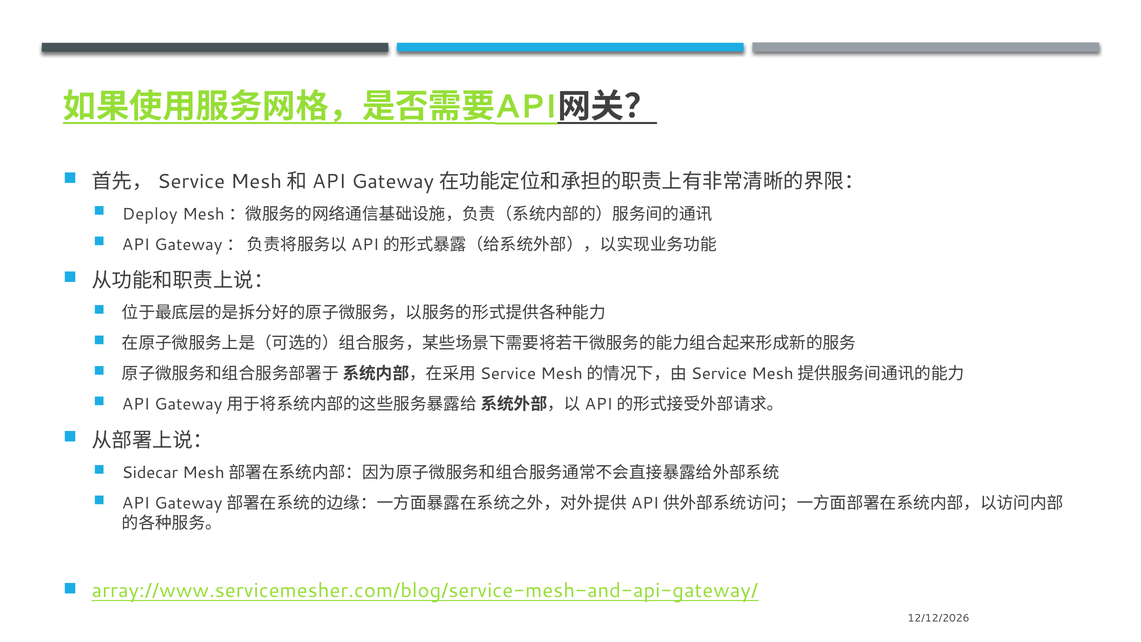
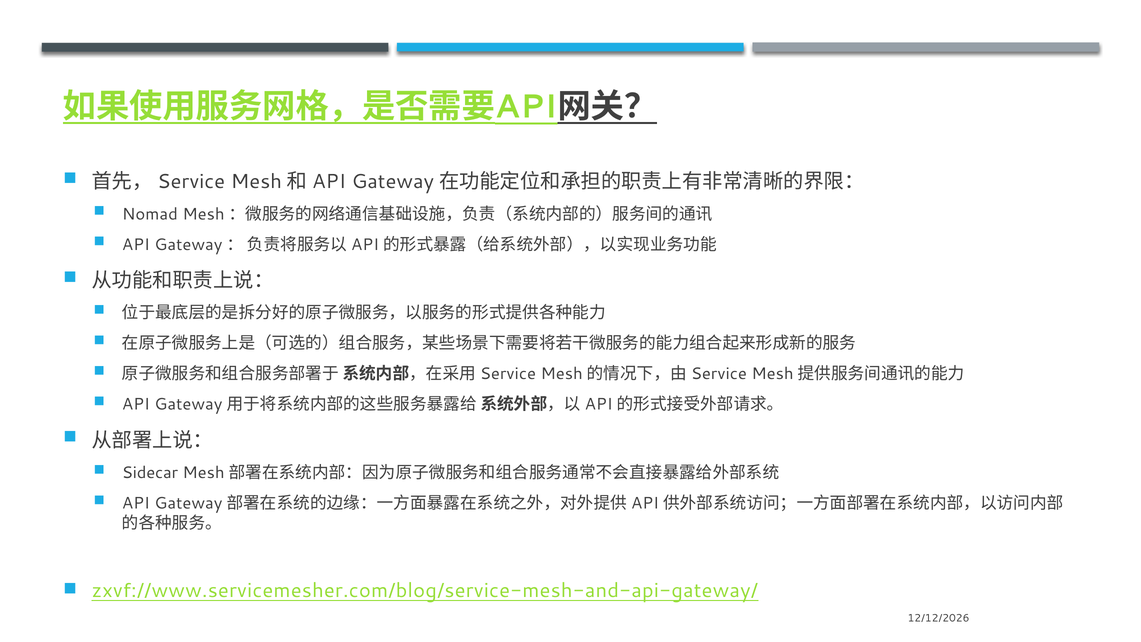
Deploy: Deploy -> Nomad
array://www.servicemesher.com/blog/service-mesh-and-api-gateway/: array://www.servicemesher.com/blog/service-mesh-and-api-gateway/ -> zxvf://www.servicemesher.com/blog/service-mesh-and-api-gateway/
